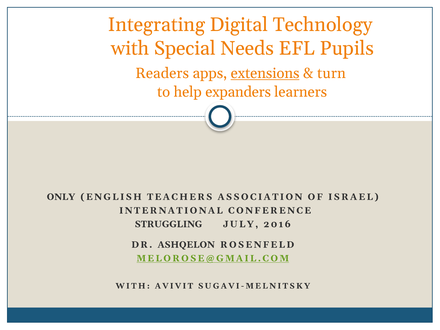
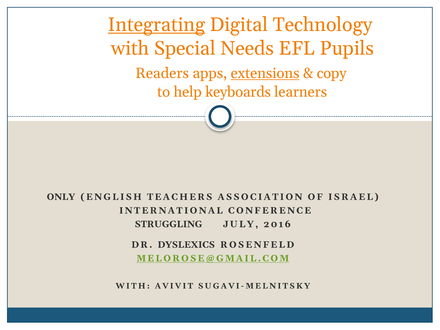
Integrating underline: none -> present
turn: turn -> copy
expanders: expanders -> keyboards
ASHQELON: ASHQELON -> DYSLEXICS
